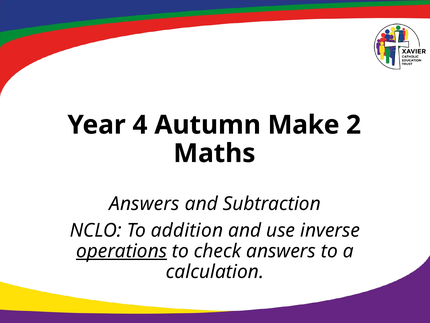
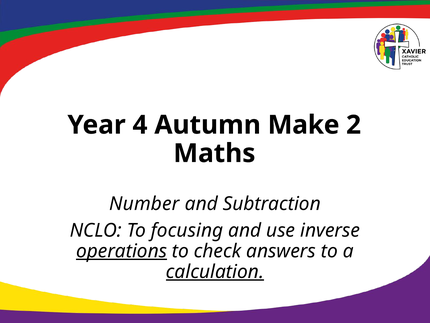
Answers at (144, 203): Answers -> Number
addition: addition -> focusing
calculation underline: none -> present
